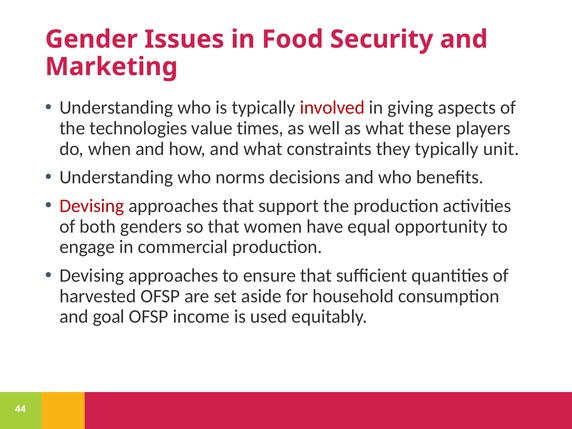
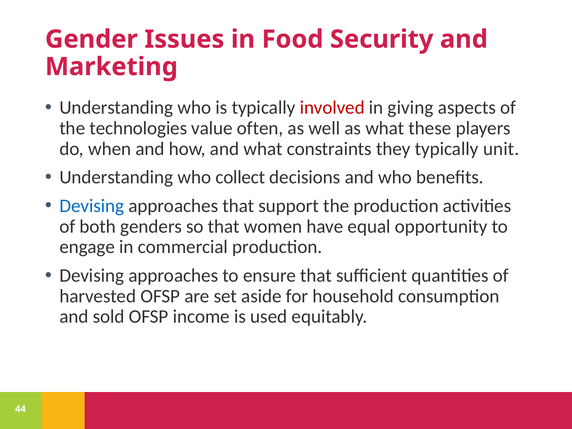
times: times -> often
norms: norms -> collect
Devising at (92, 206) colour: red -> blue
goal: goal -> sold
